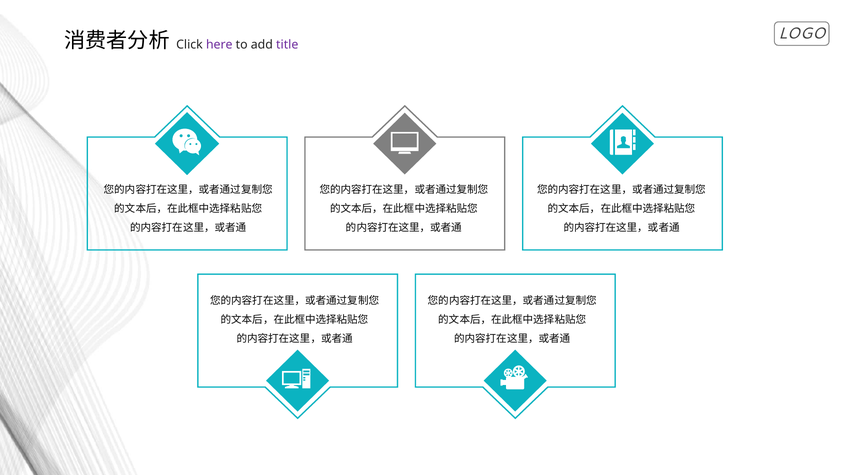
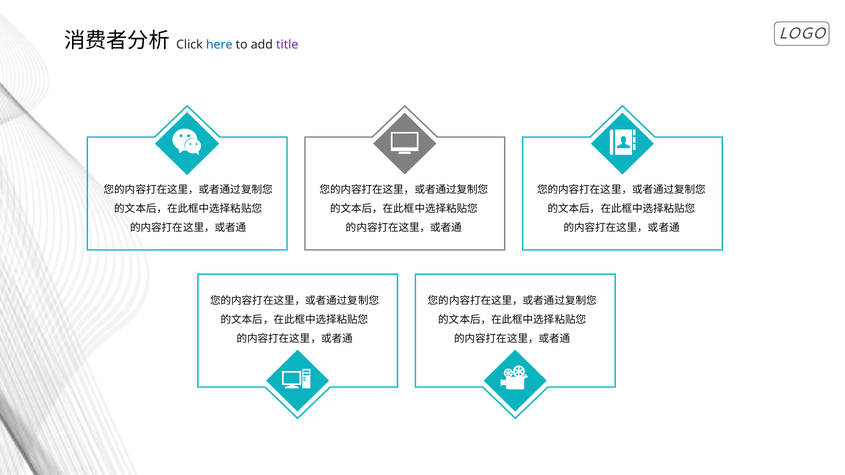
here colour: purple -> blue
